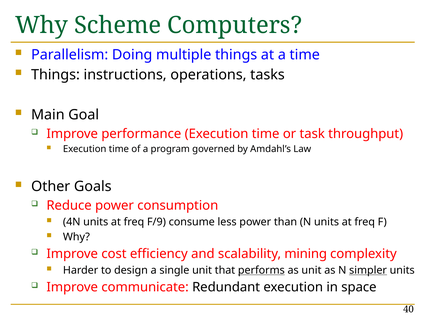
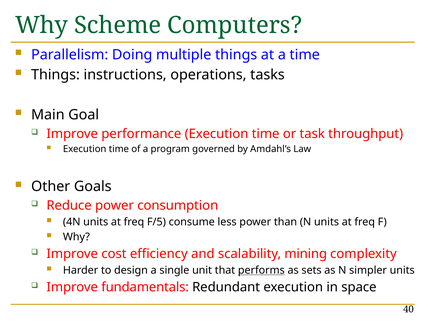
F/9: F/9 -> F/5
as unit: unit -> sets
simpler underline: present -> none
communicate: communicate -> fundamentals
